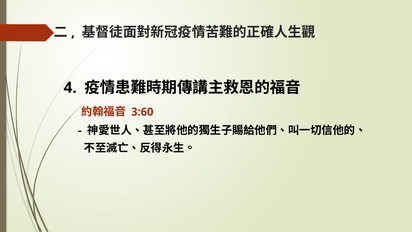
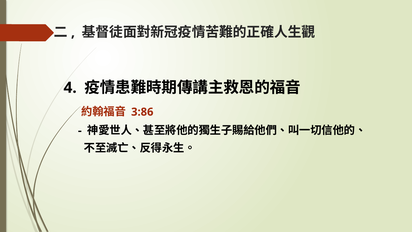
3:60: 3:60 -> 3:86
